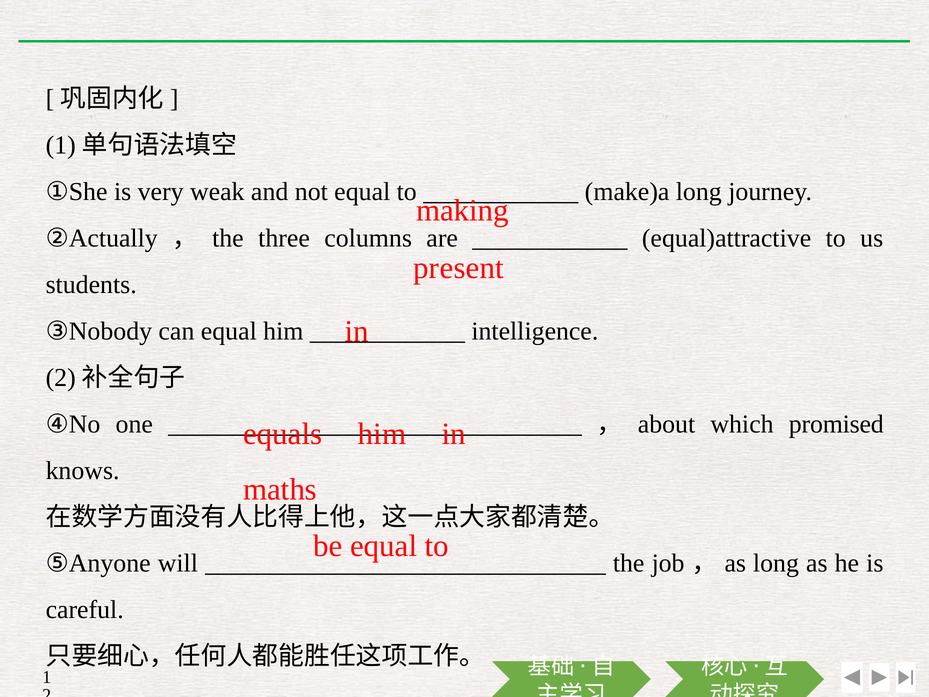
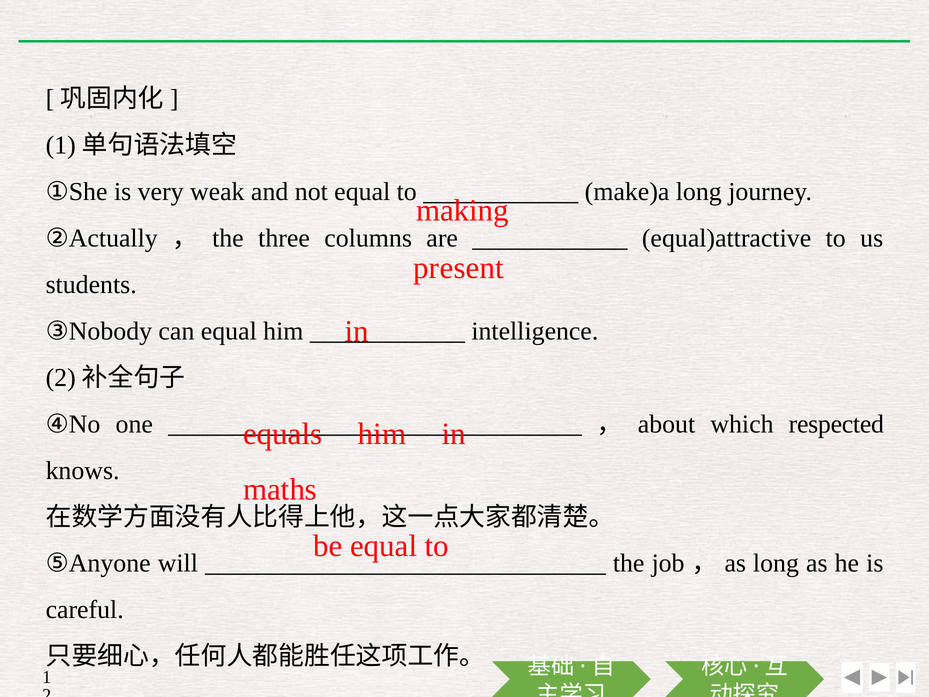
promised: promised -> respected
